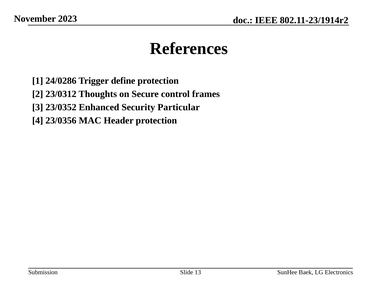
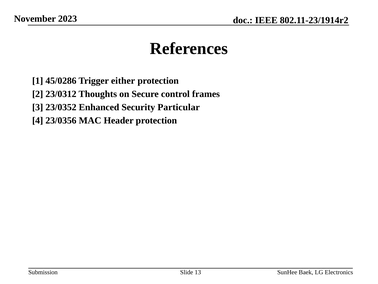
24/0286: 24/0286 -> 45/0286
define: define -> either
